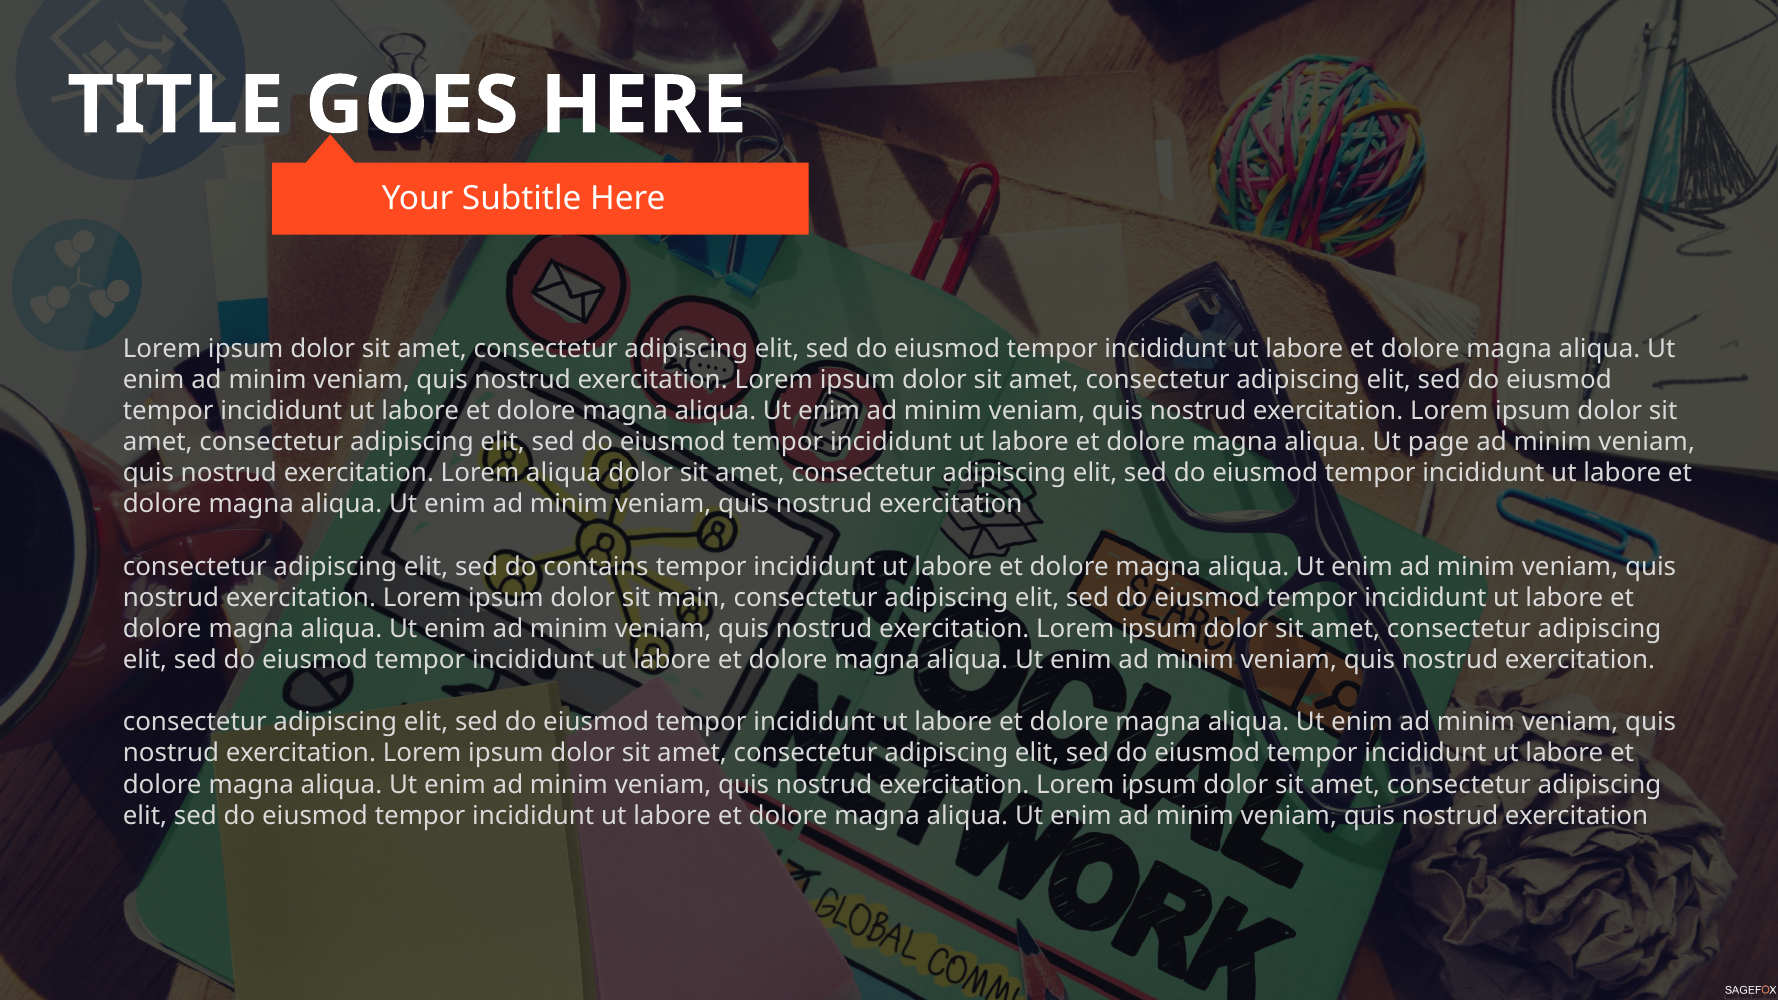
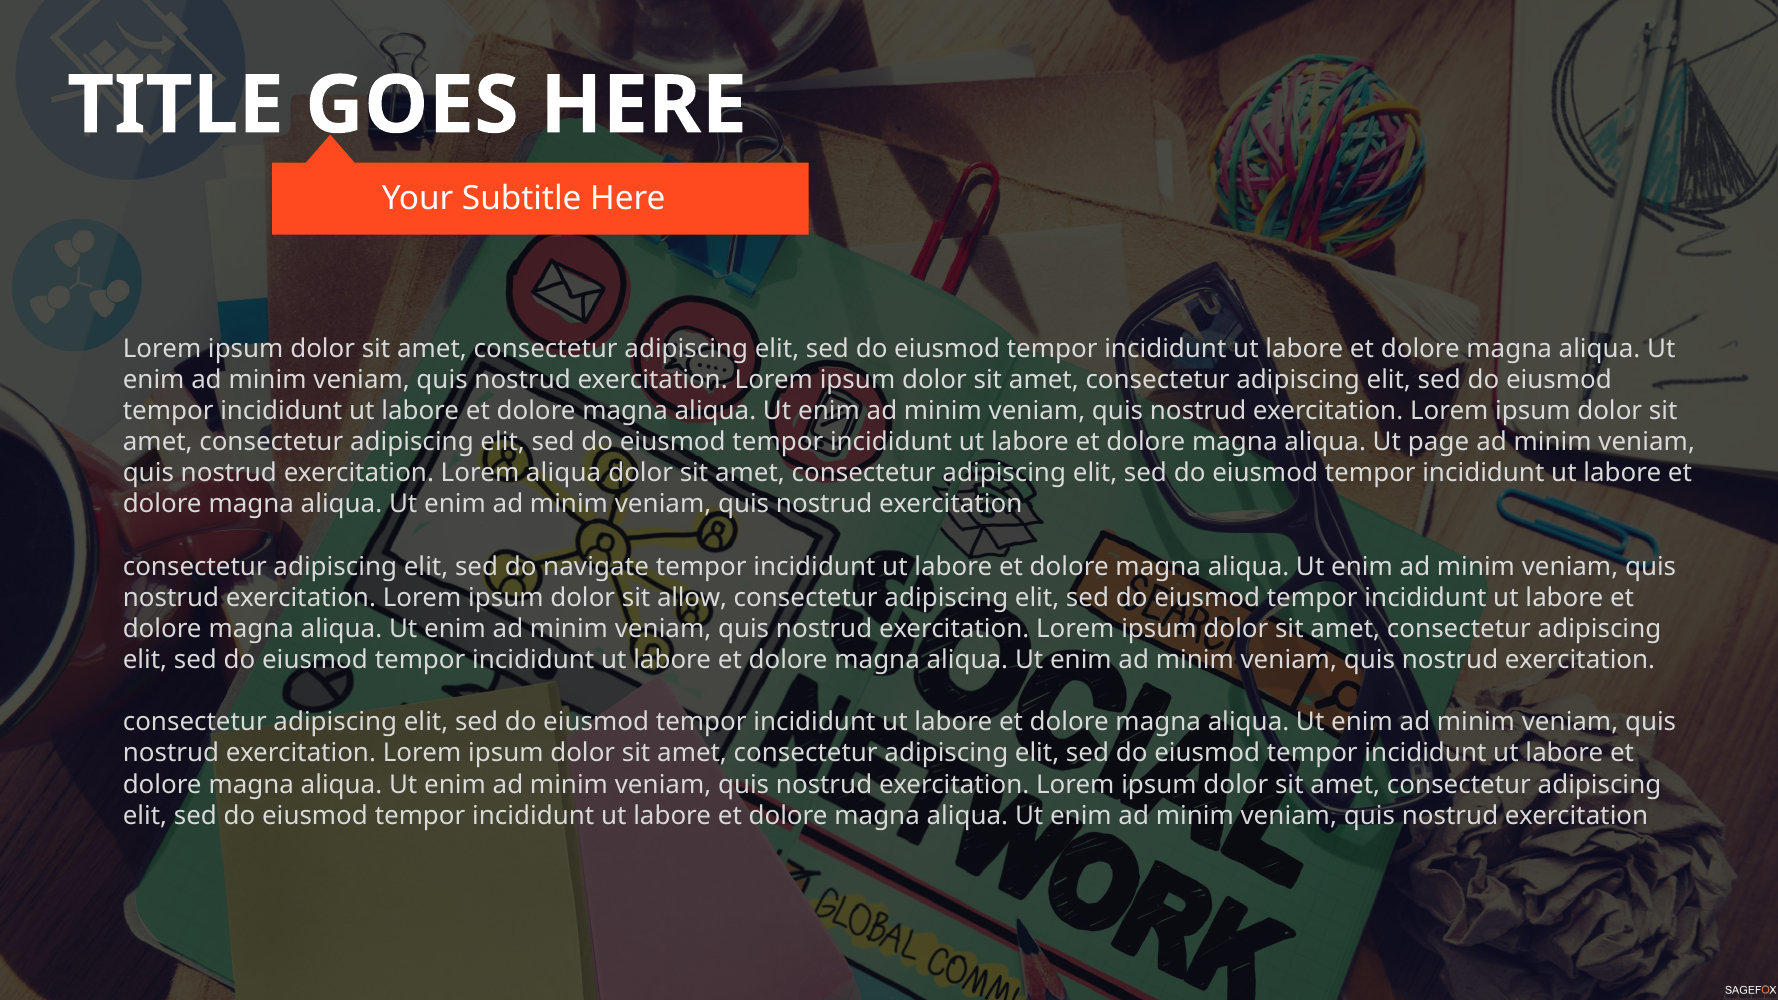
contains: contains -> navigate
main: main -> allow
